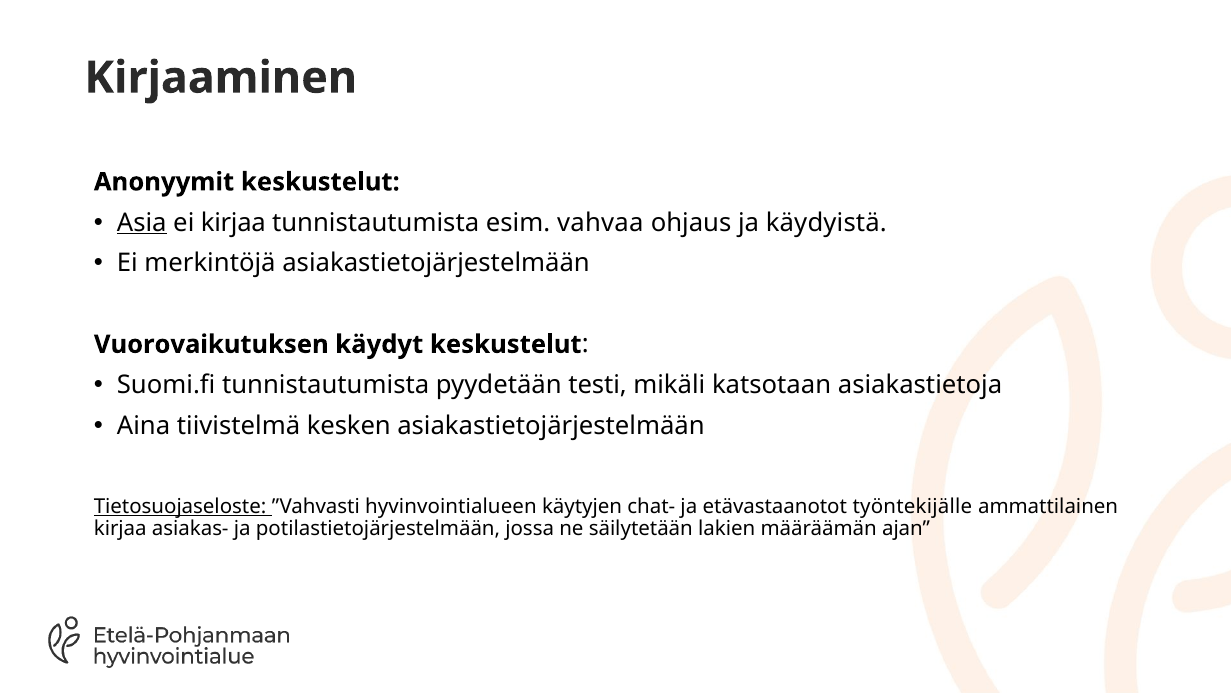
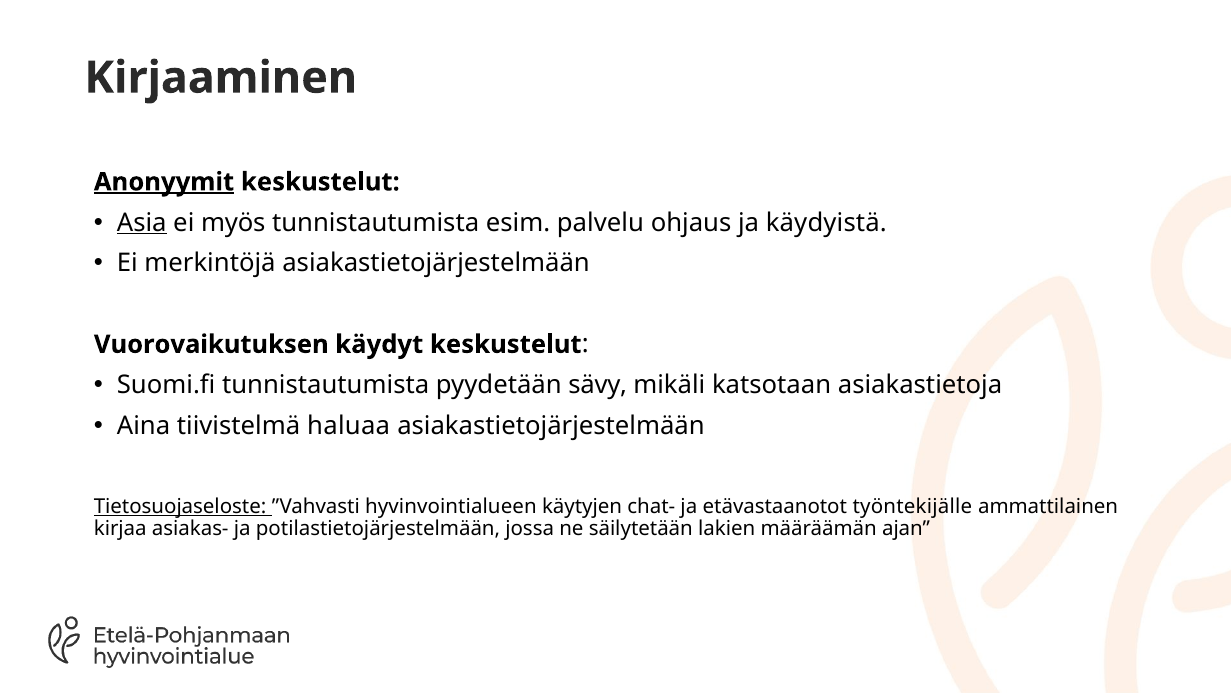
Anonyymit underline: none -> present
ei kirjaa: kirjaa -> myös
vahvaa: vahvaa -> palvelu
testi: testi -> sävy
kesken: kesken -> haluaa
